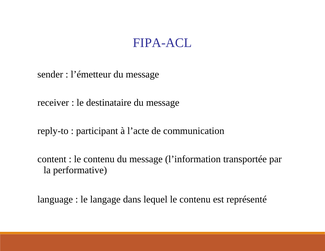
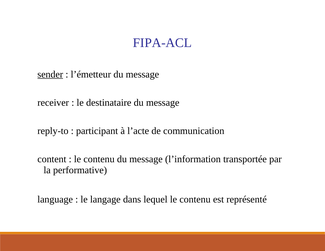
sender underline: none -> present
